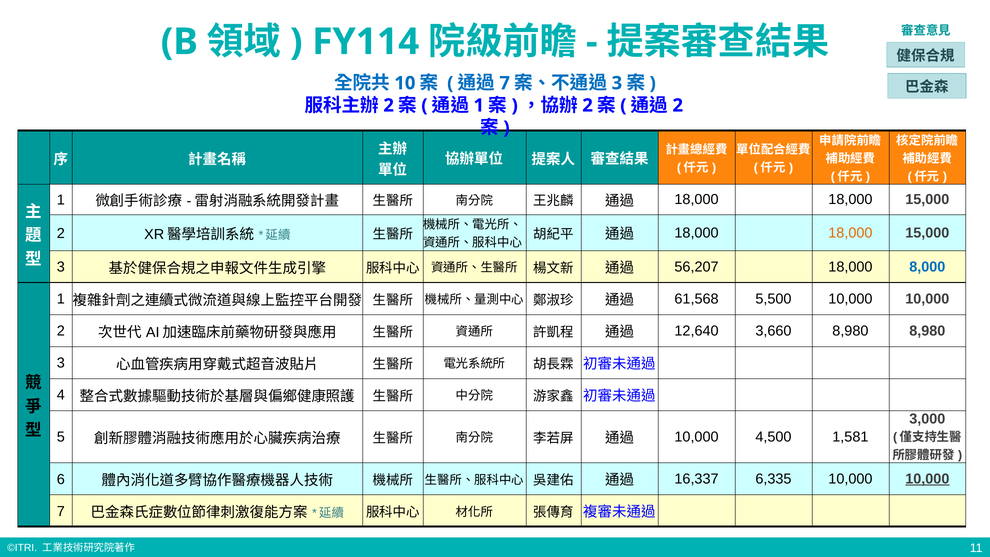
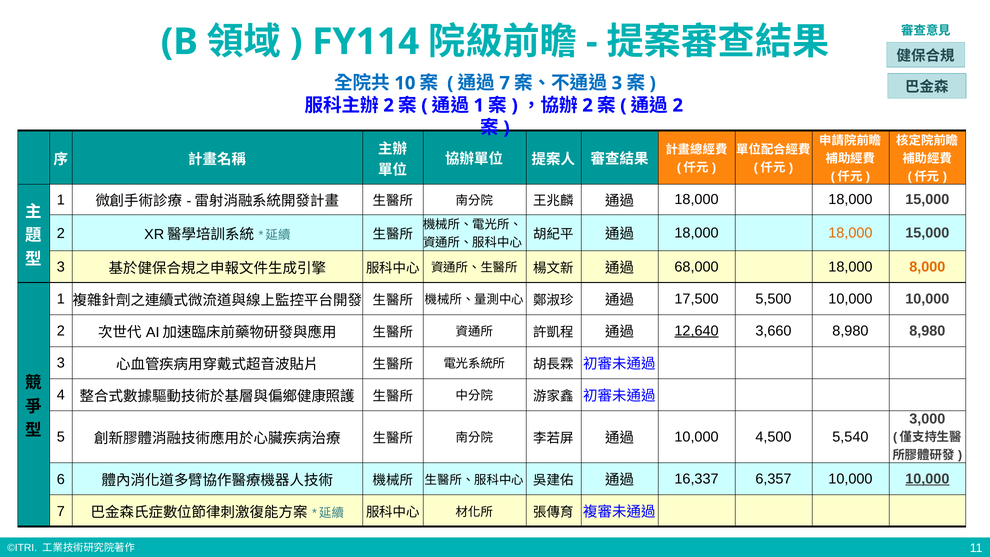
56,207: 56,207 -> 68,000
8,000 colour: blue -> orange
61,568: 61,568 -> 17,500
12,640 underline: none -> present
1,581: 1,581 -> 5,540
6,335: 6,335 -> 6,357
